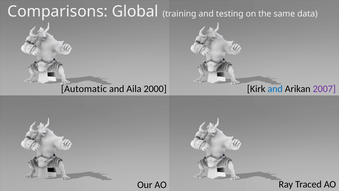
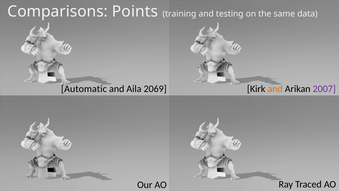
Global: Global -> Points
2000: 2000 -> 2069
and at (275, 89) colour: blue -> orange
